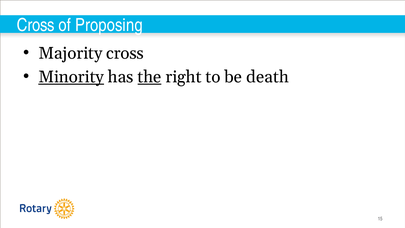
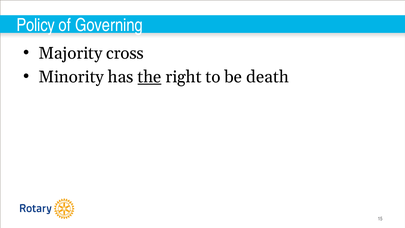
Cross at (36, 25): Cross -> Policy
Proposing: Proposing -> Governing
Minority underline: present -> none
